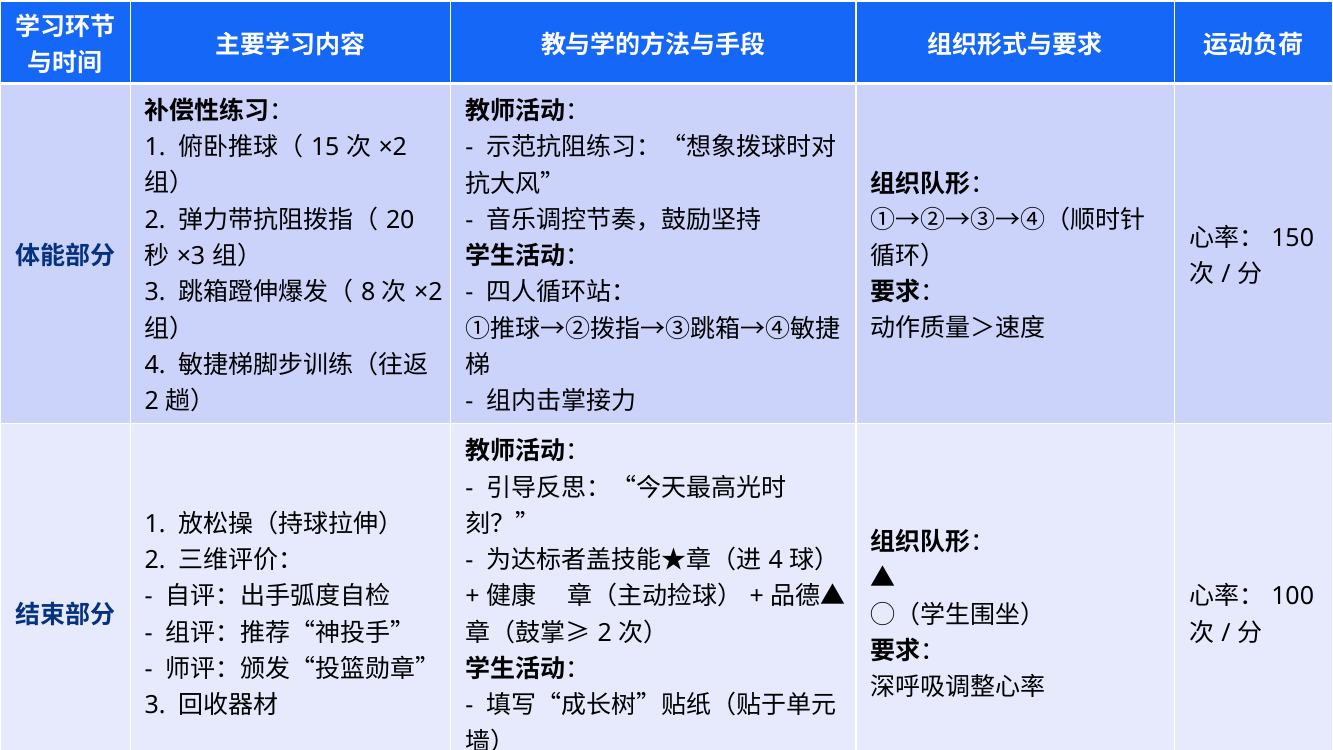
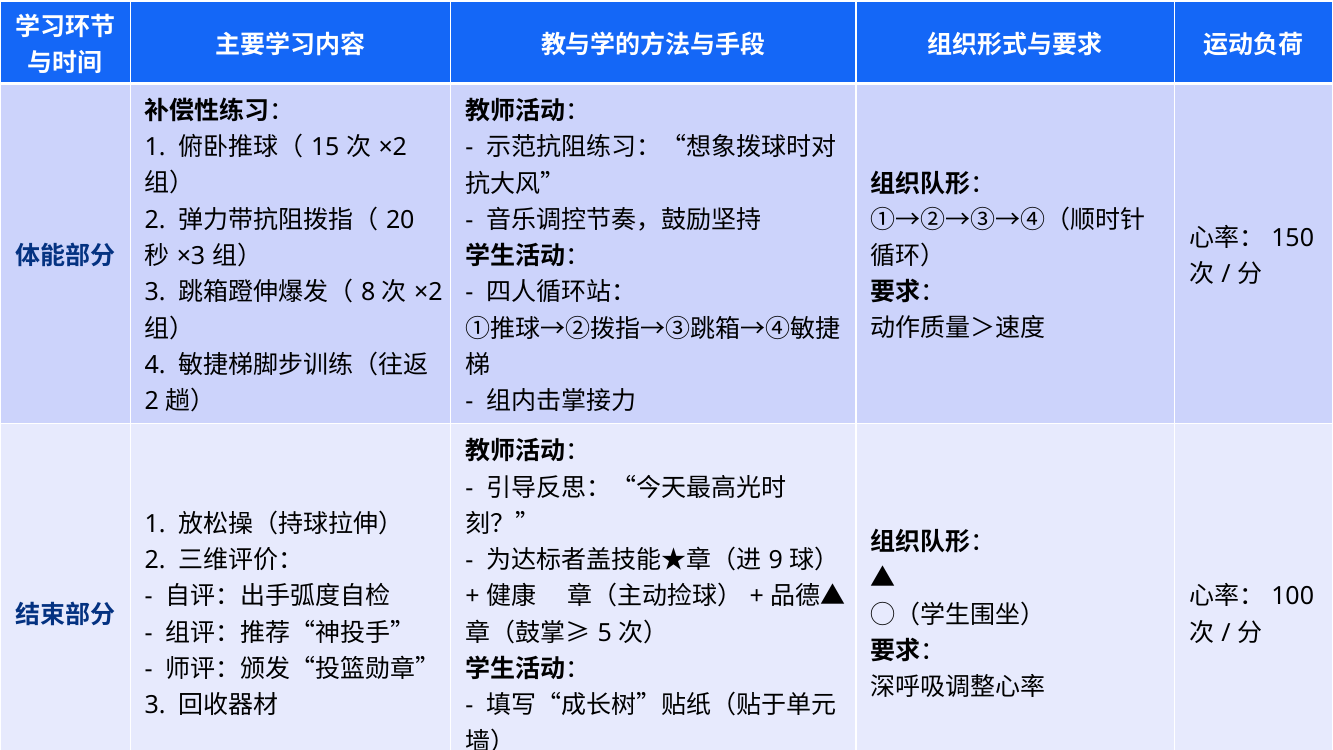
4 at (776, 560): 4 -> 9
2 at (605, 633): 2 -> 5
